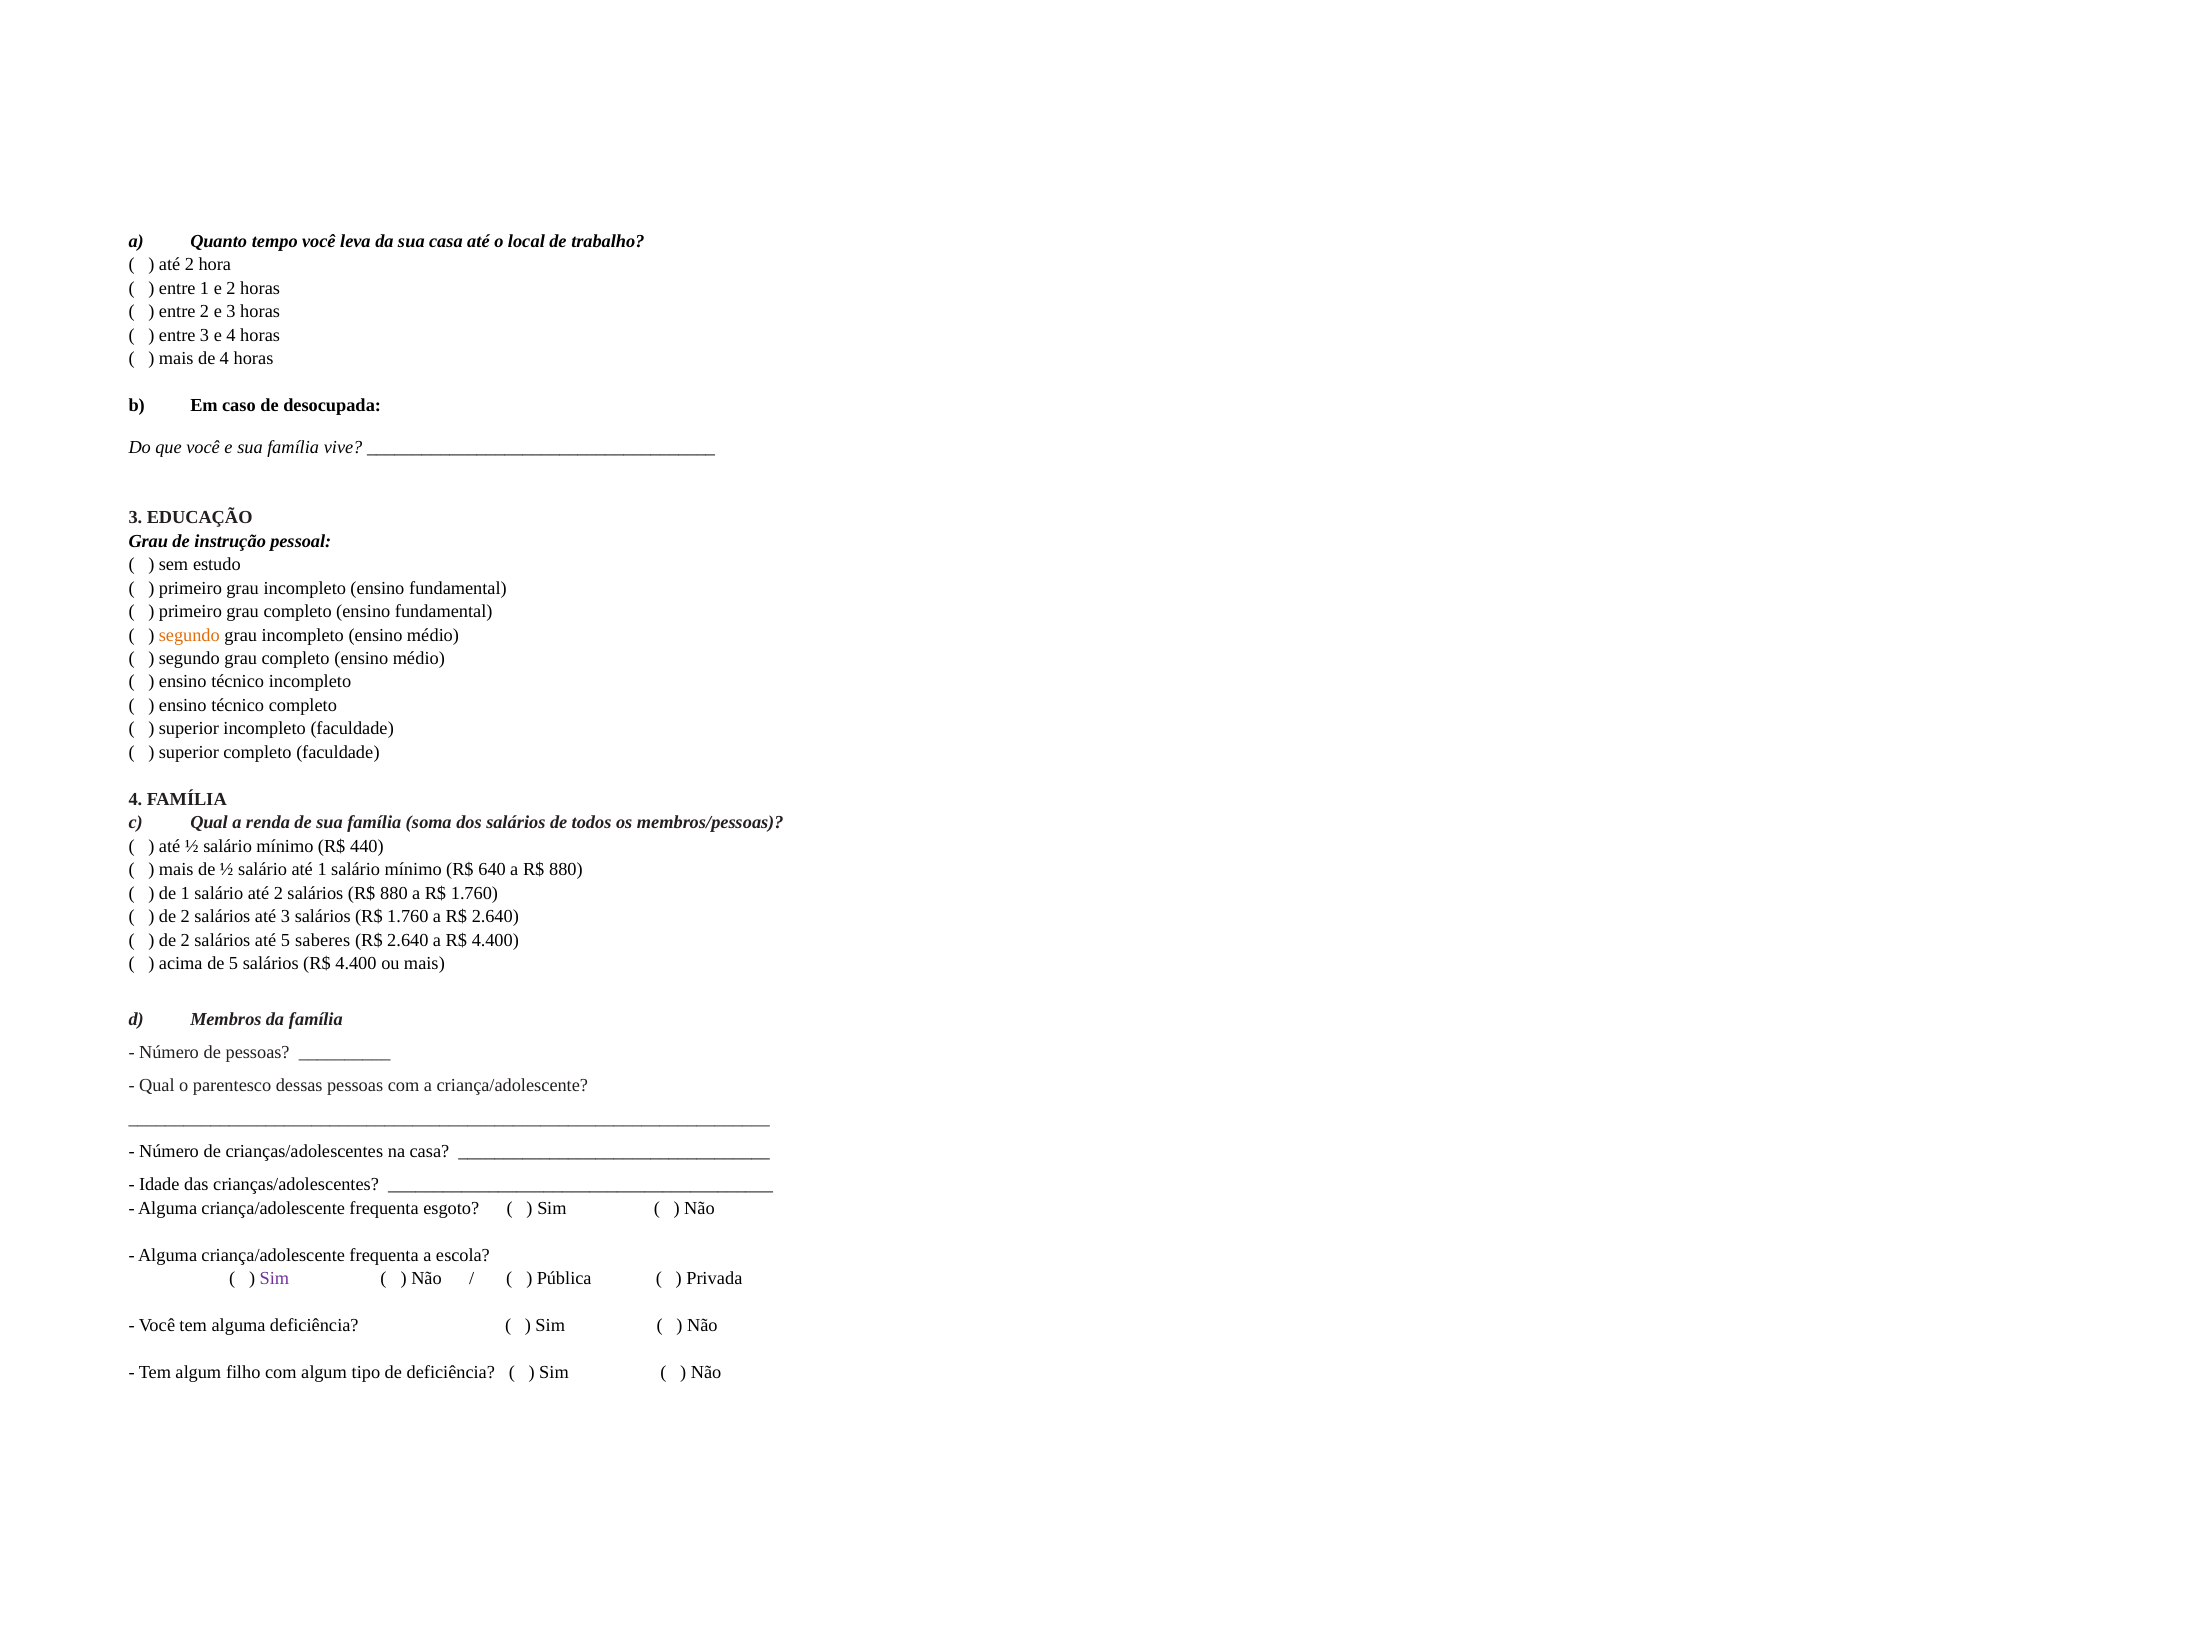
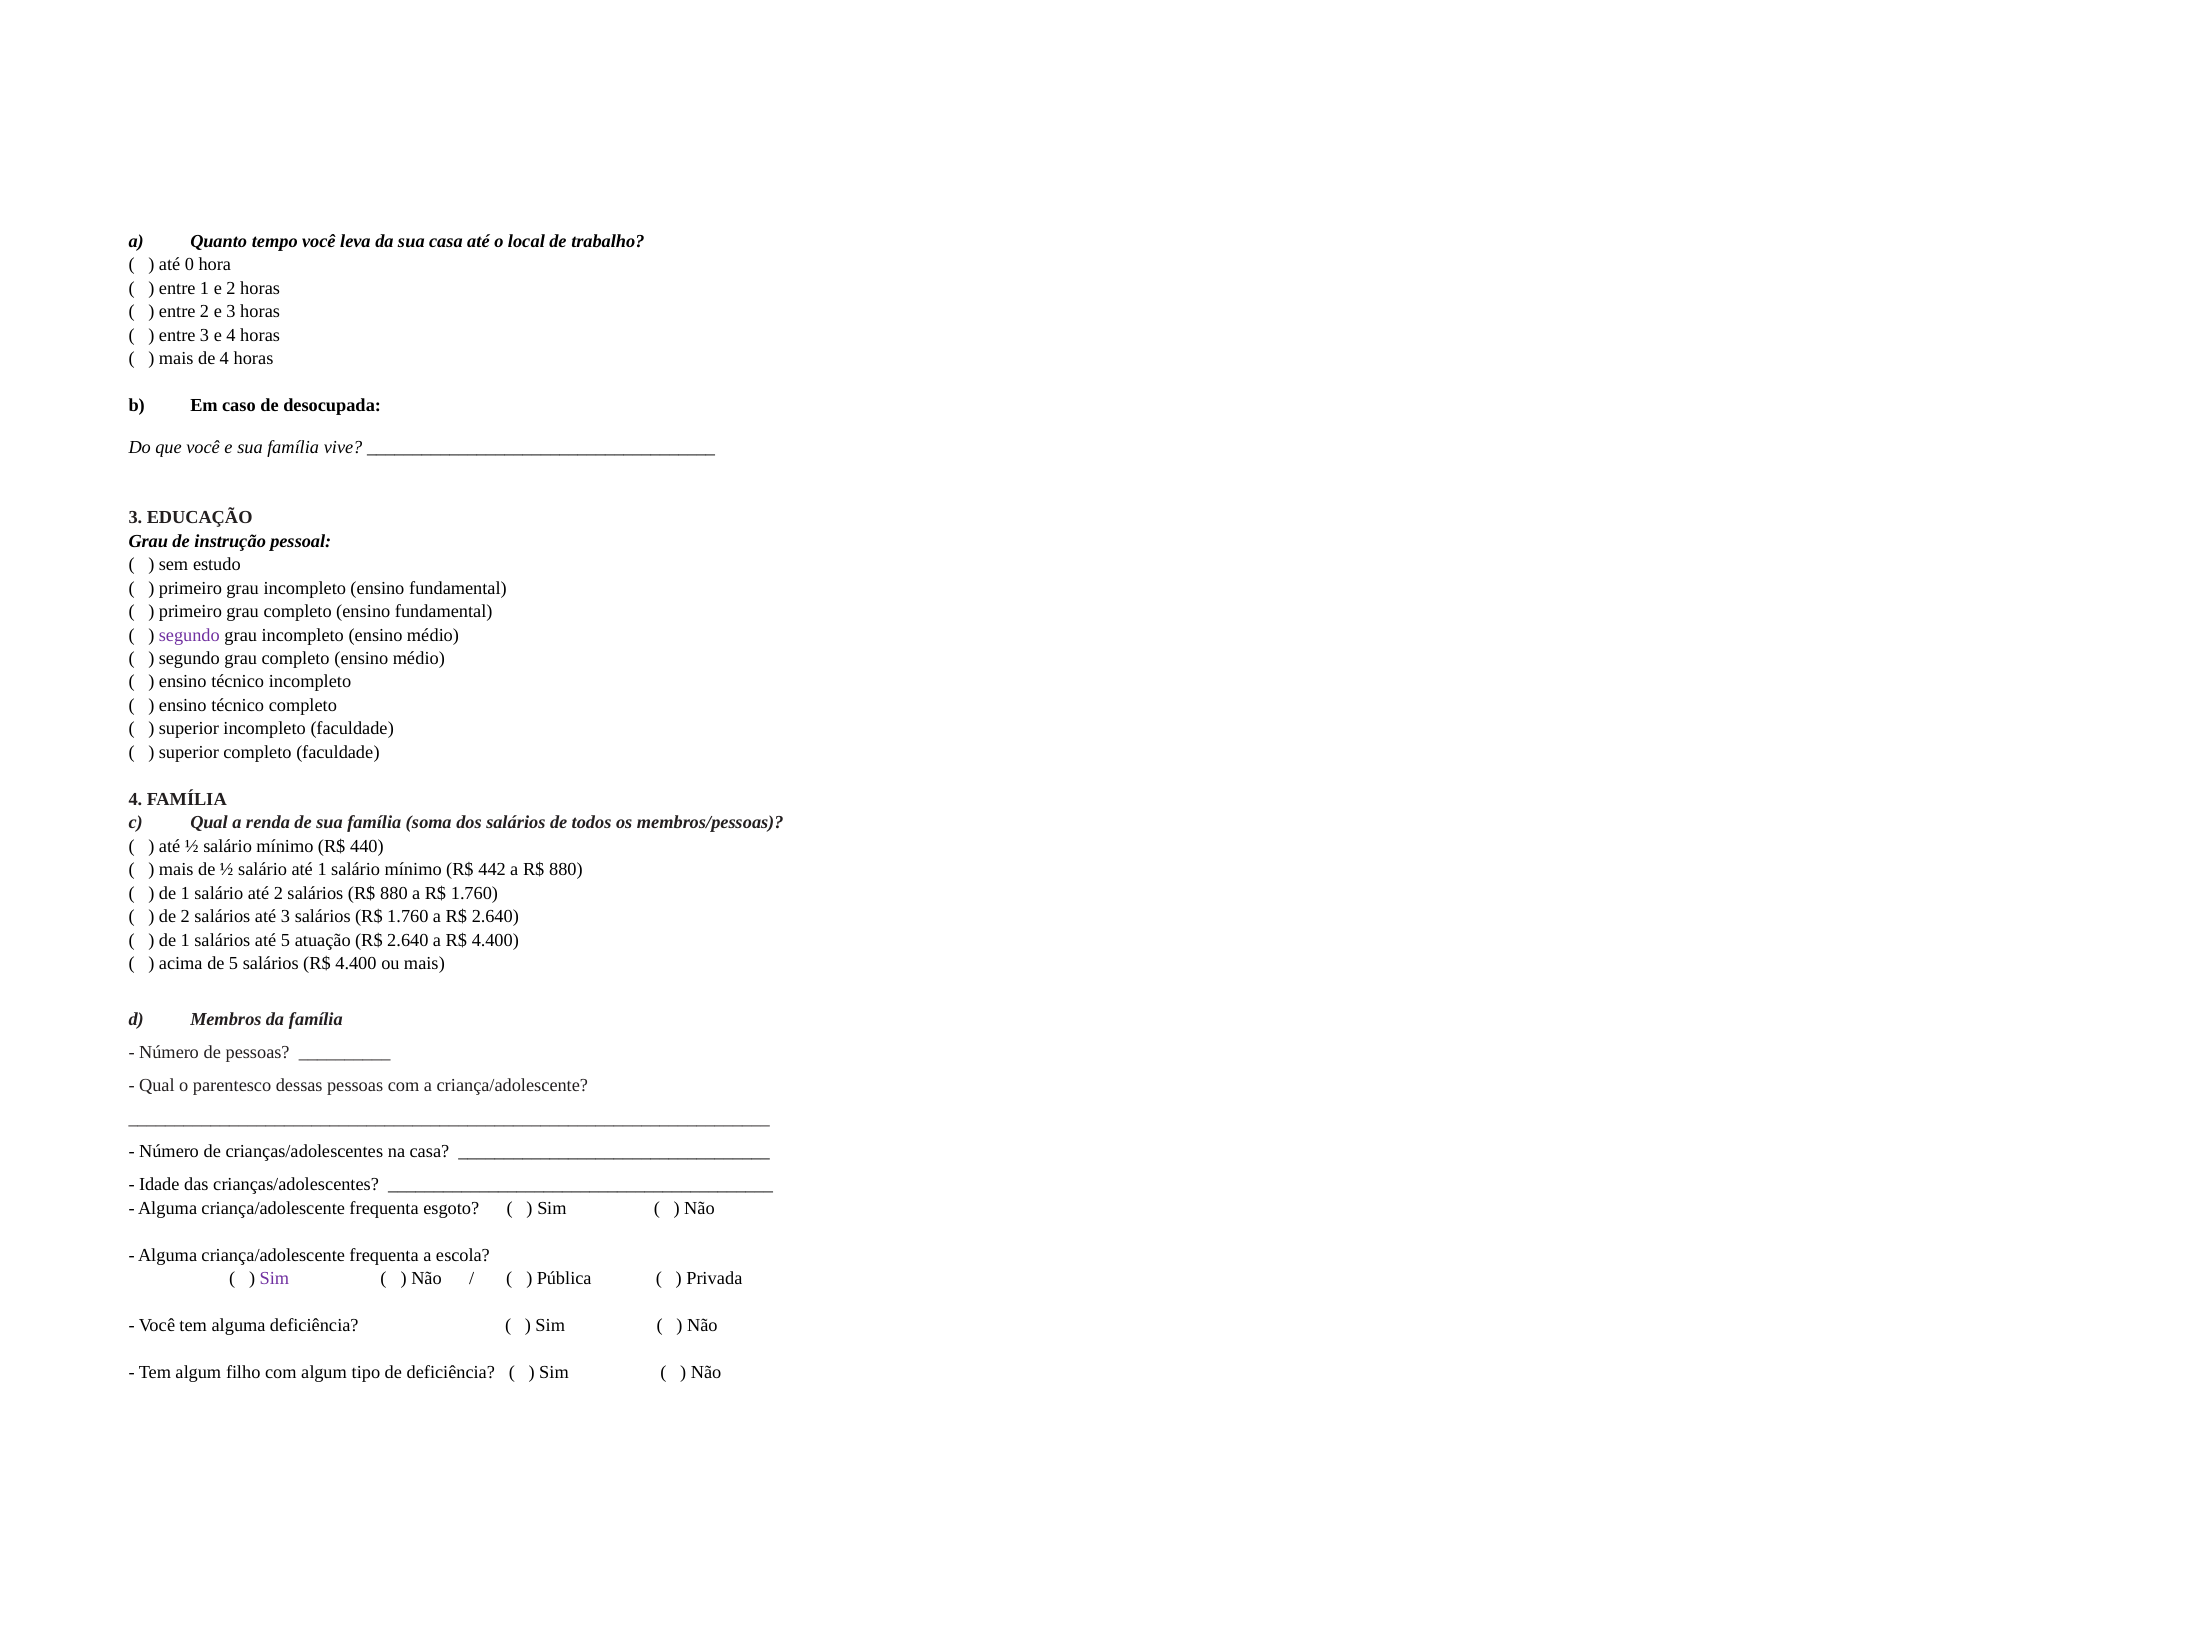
2 at (189, 265): 2 -> 0
segundo at (189, 635) colour: orange -> purple
640: 640 -> 442
2 at (185, 940): 2 -> 1
saberes: saberes -> atuação
